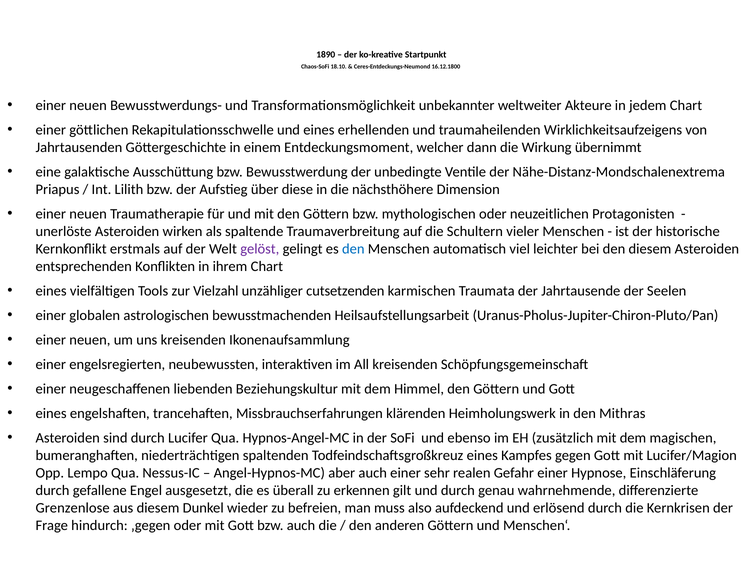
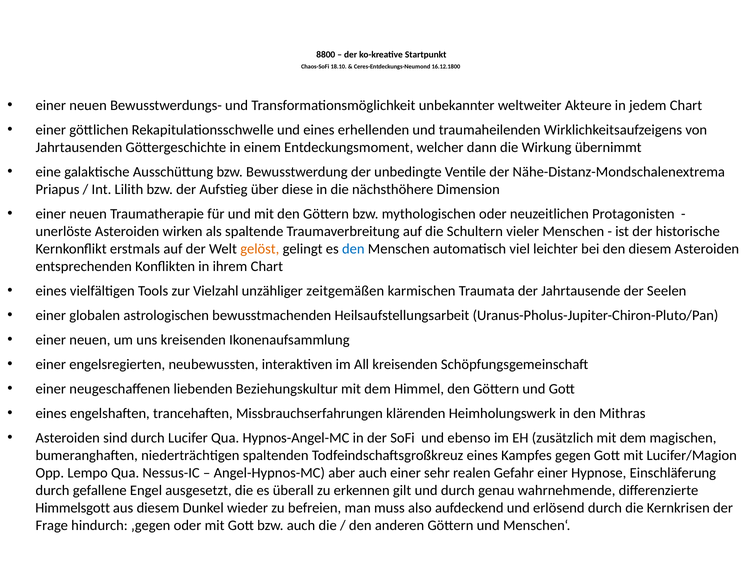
1890: 1890 -> 8800
gelöst colour: purple -> orange
cutsetzenden: cutsetzenden -> zeitgemäßen
Grenzenlose: Grenzenlose -> Himmelsgott
